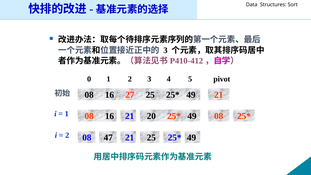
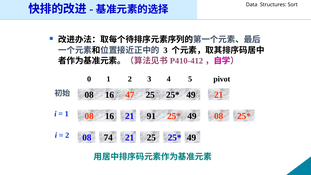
27: 27 -> 47
20: 20 -> 91
47: 47 -> 74
